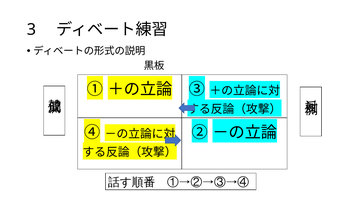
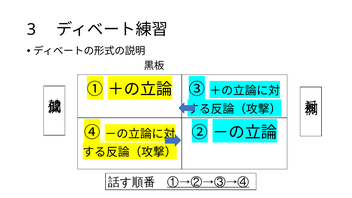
①→②→③→④ underline: none -> present
